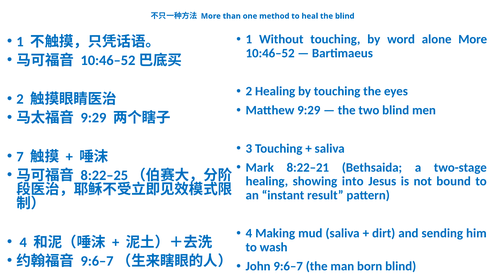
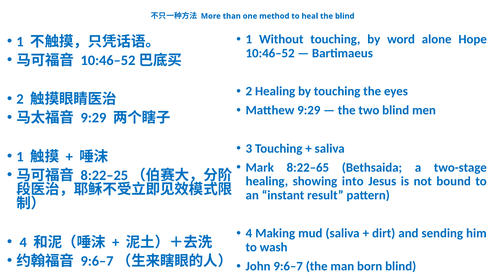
alone More: More -> Hope
7 at (20, 157): 7 -> 1
8:22–21: 8:22–21 -> 8:22–65
